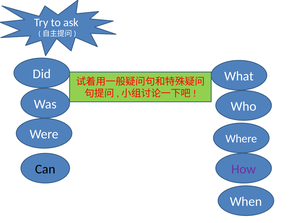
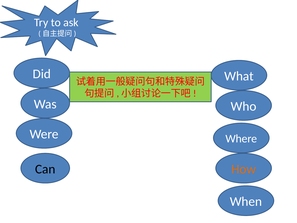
How colour: purple -> orange
